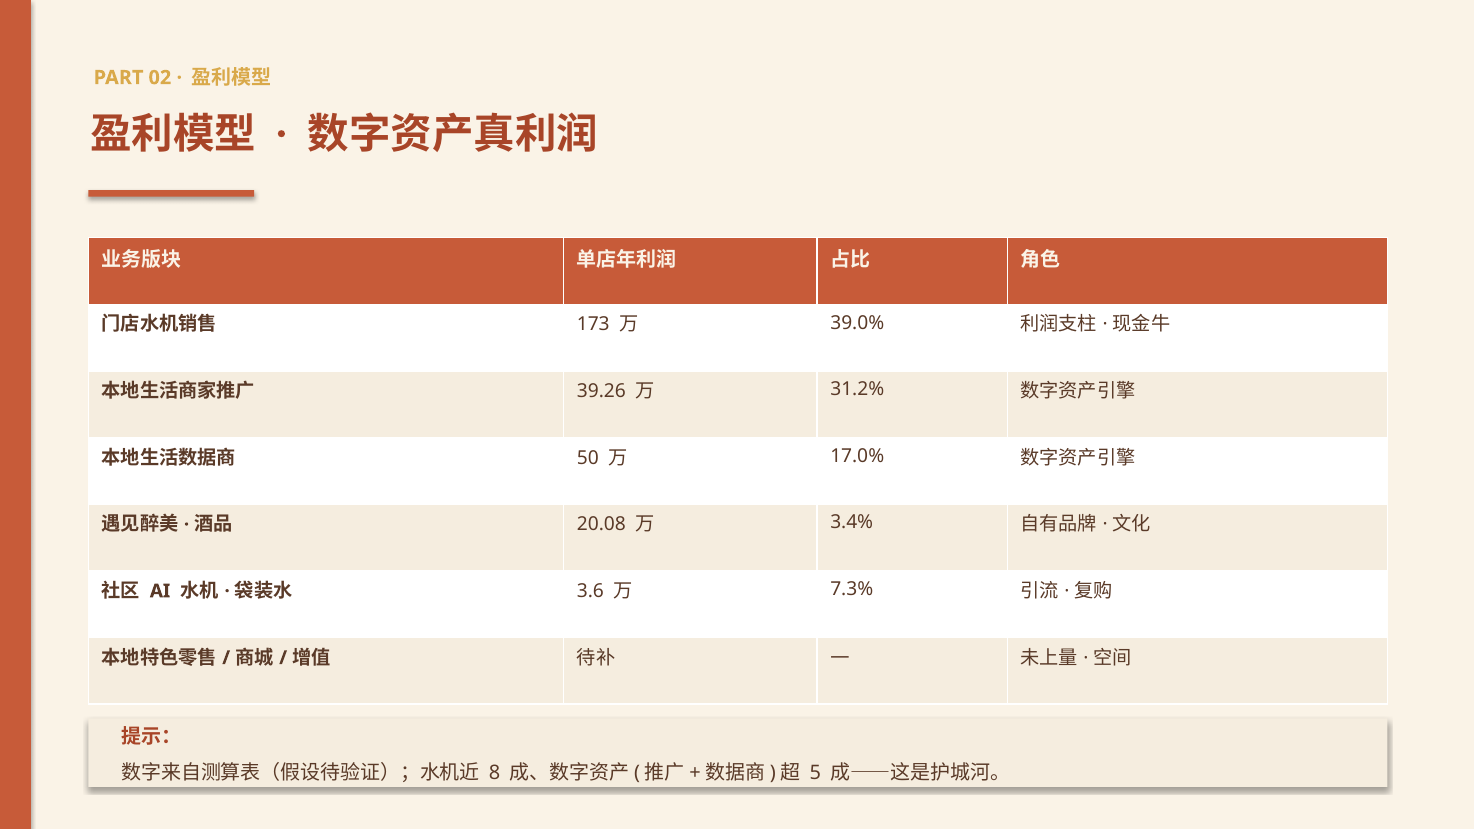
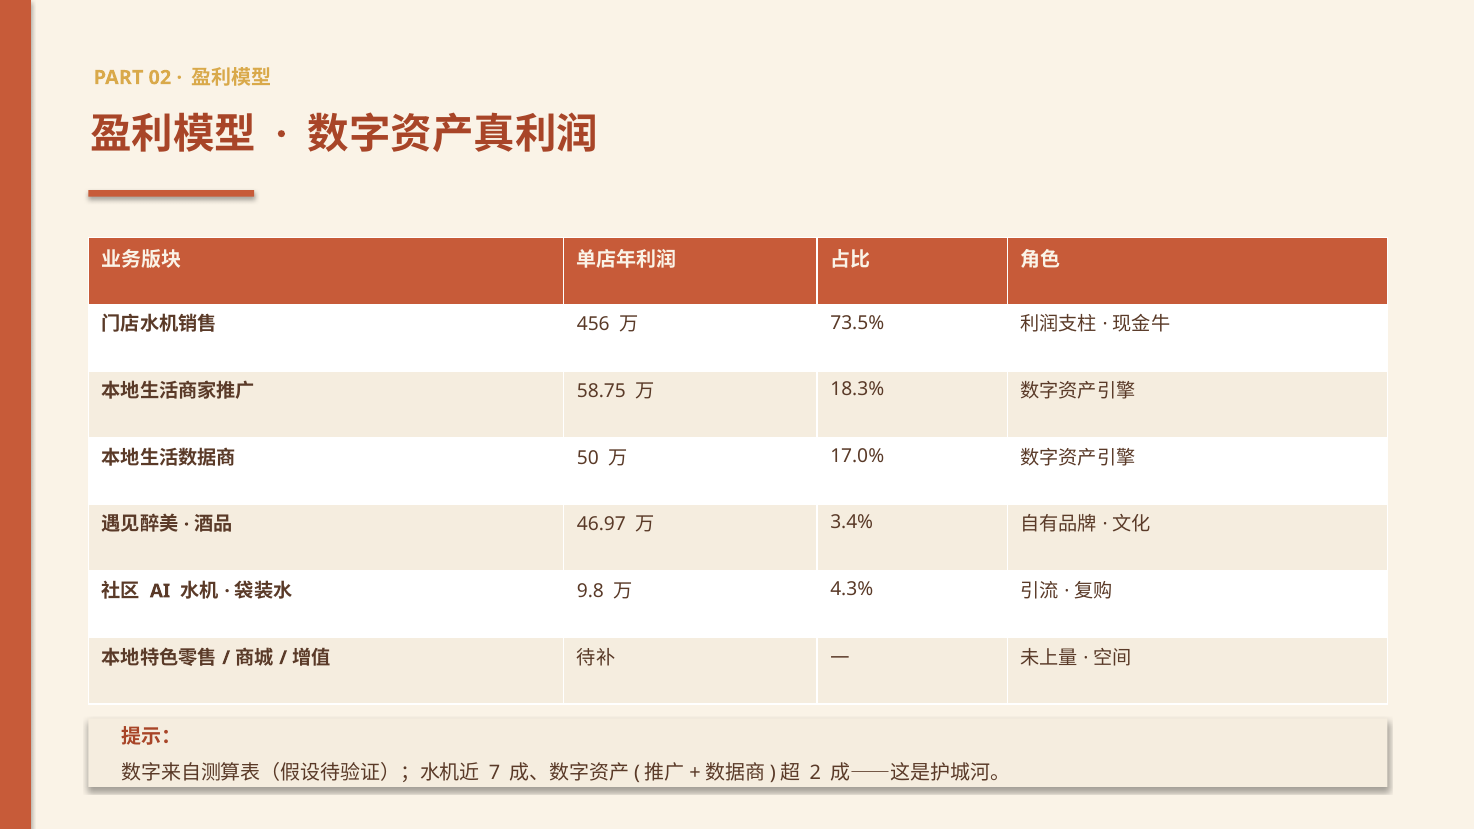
173: 173 -> 456
39.0%: 39.0% -> 73.5%
39.26: 39.26 -> 58.75
31.2%: 31.2% -> 18.3%
20.08: 20.08 -> 46.97
3.6: 3.6 -> 9.8
7.3%: 7.3% -> 4.3%
8: 8 -> 7
5: 5 -> 2
